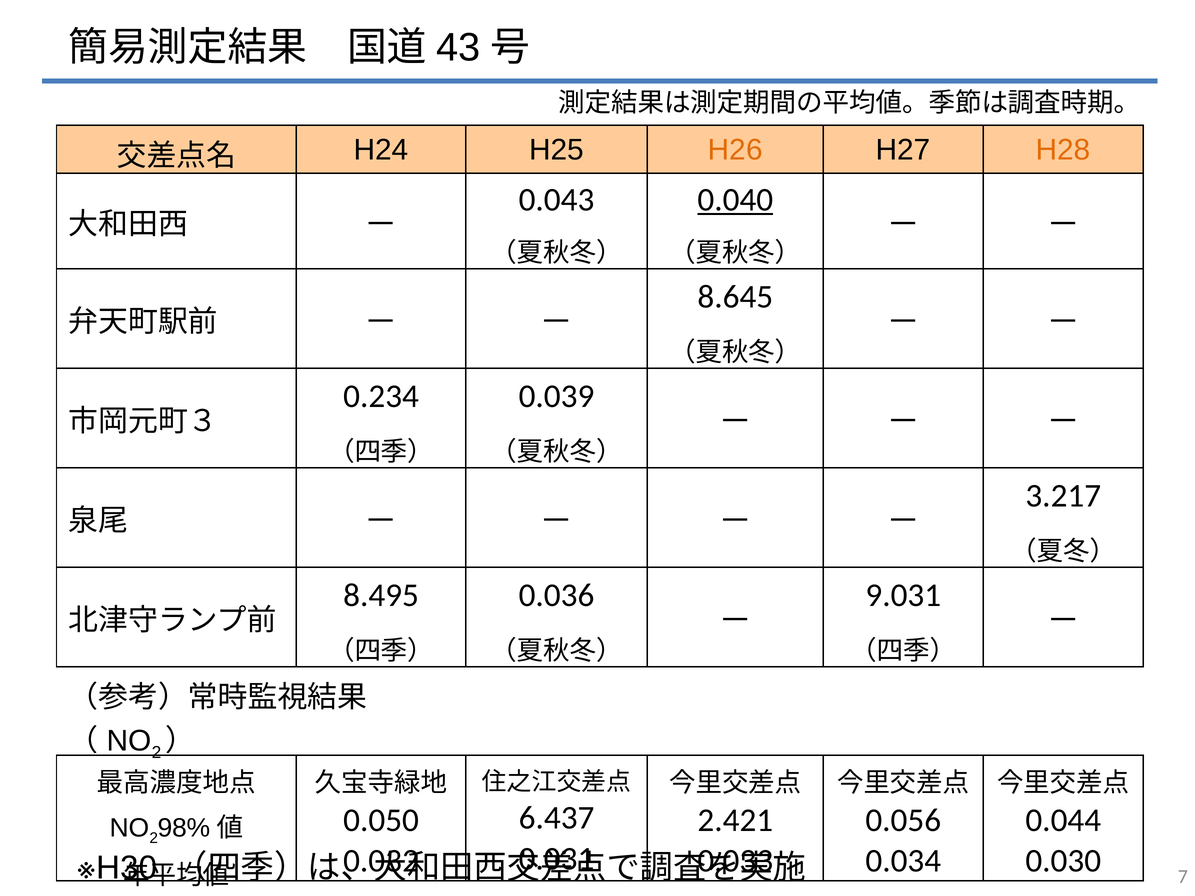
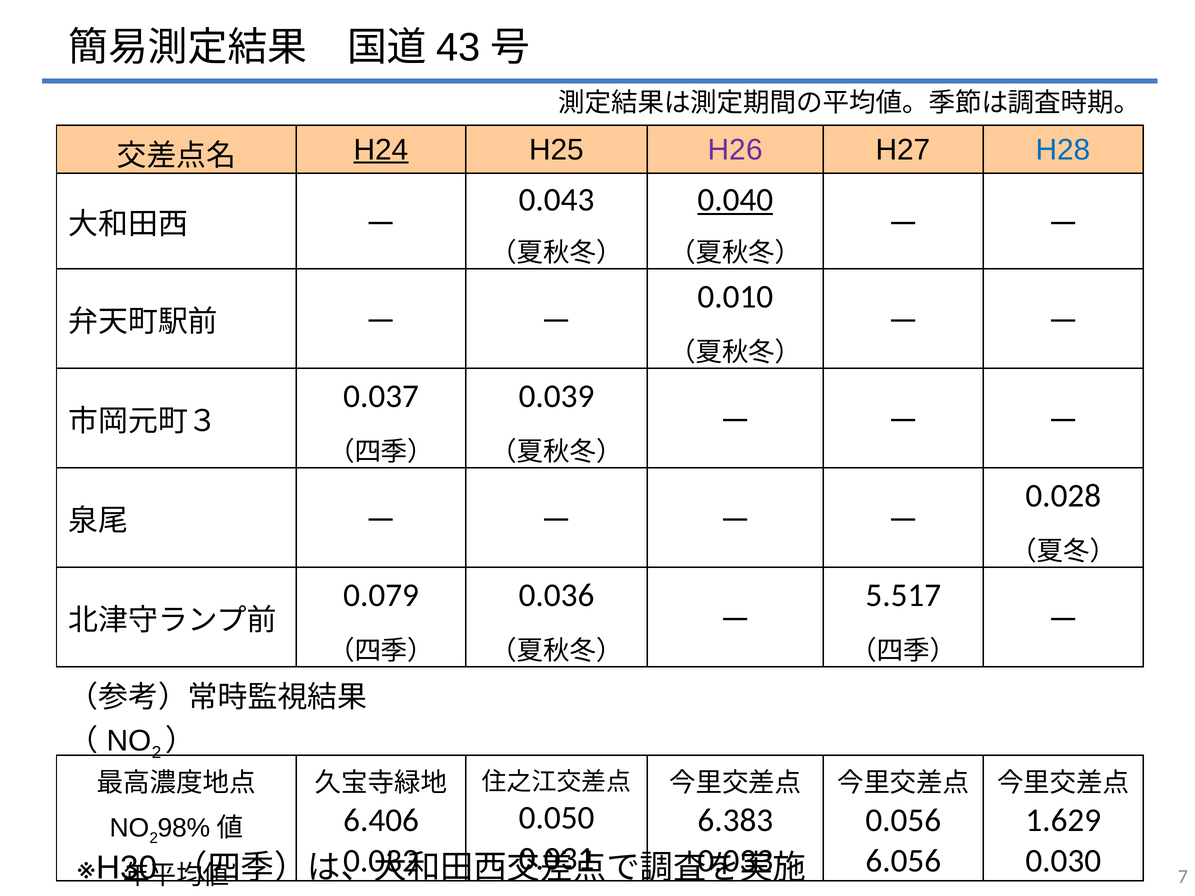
H24 underline: none -> present
H26 colour: orange -> purple
H28 colour: orange -> blue
8.645: 8.645 -> 0.010
0.234: 0.234 -> 0.037
3.217: 3.217 -> 0.028
8.495: 8.495 -> 0.079
9.031: 9.031 -> 5.517
6.437: 6.437 -> 0.050
0.050: 0.050 -> 6.406
2.421: 2.421 -> 6.383
0.044: 0.044 -> 1.629
0.034: 0.034 -> 6.056
